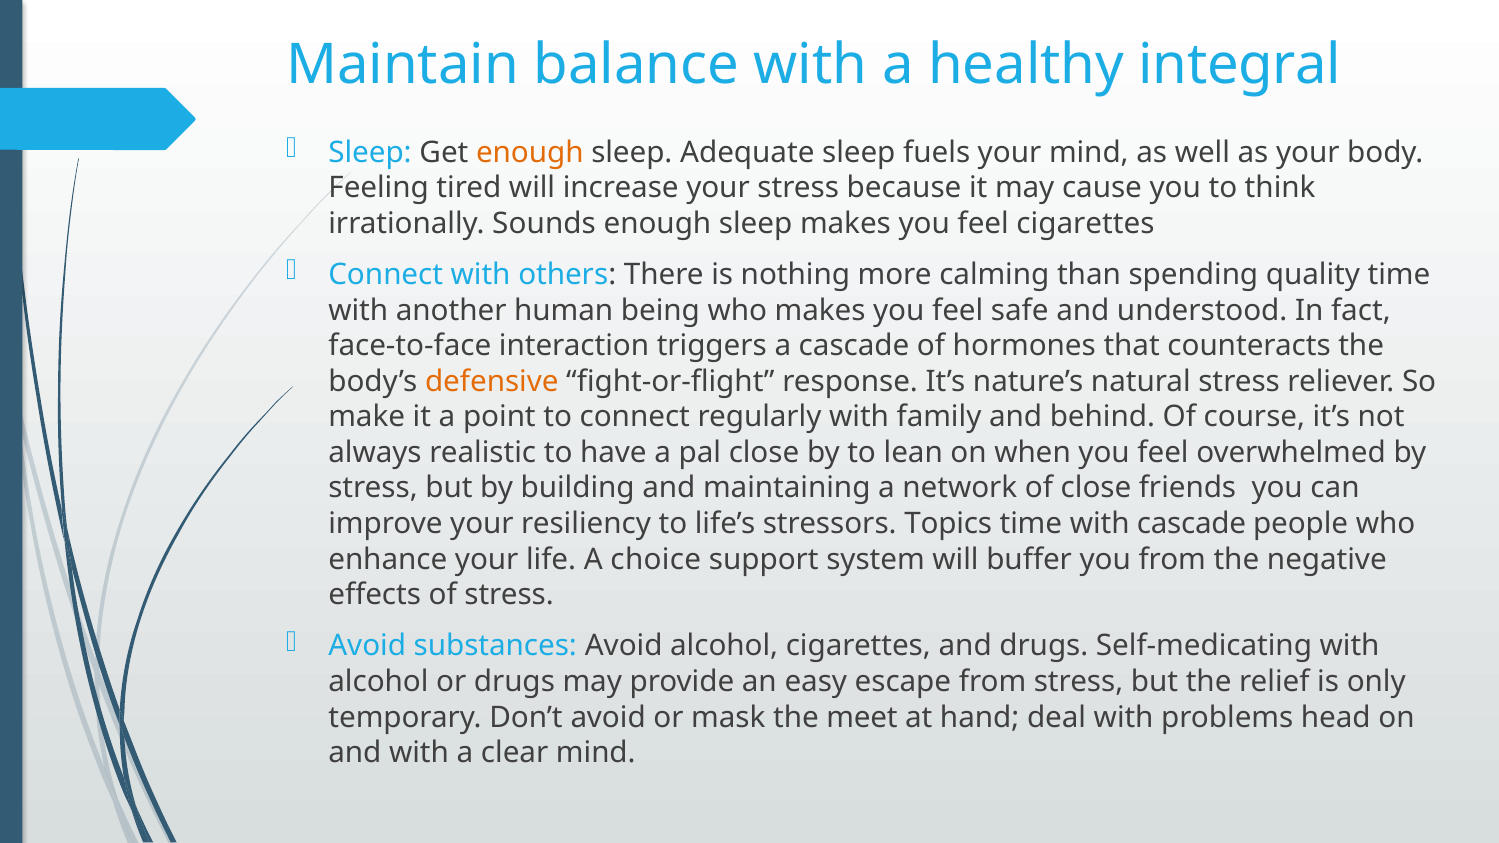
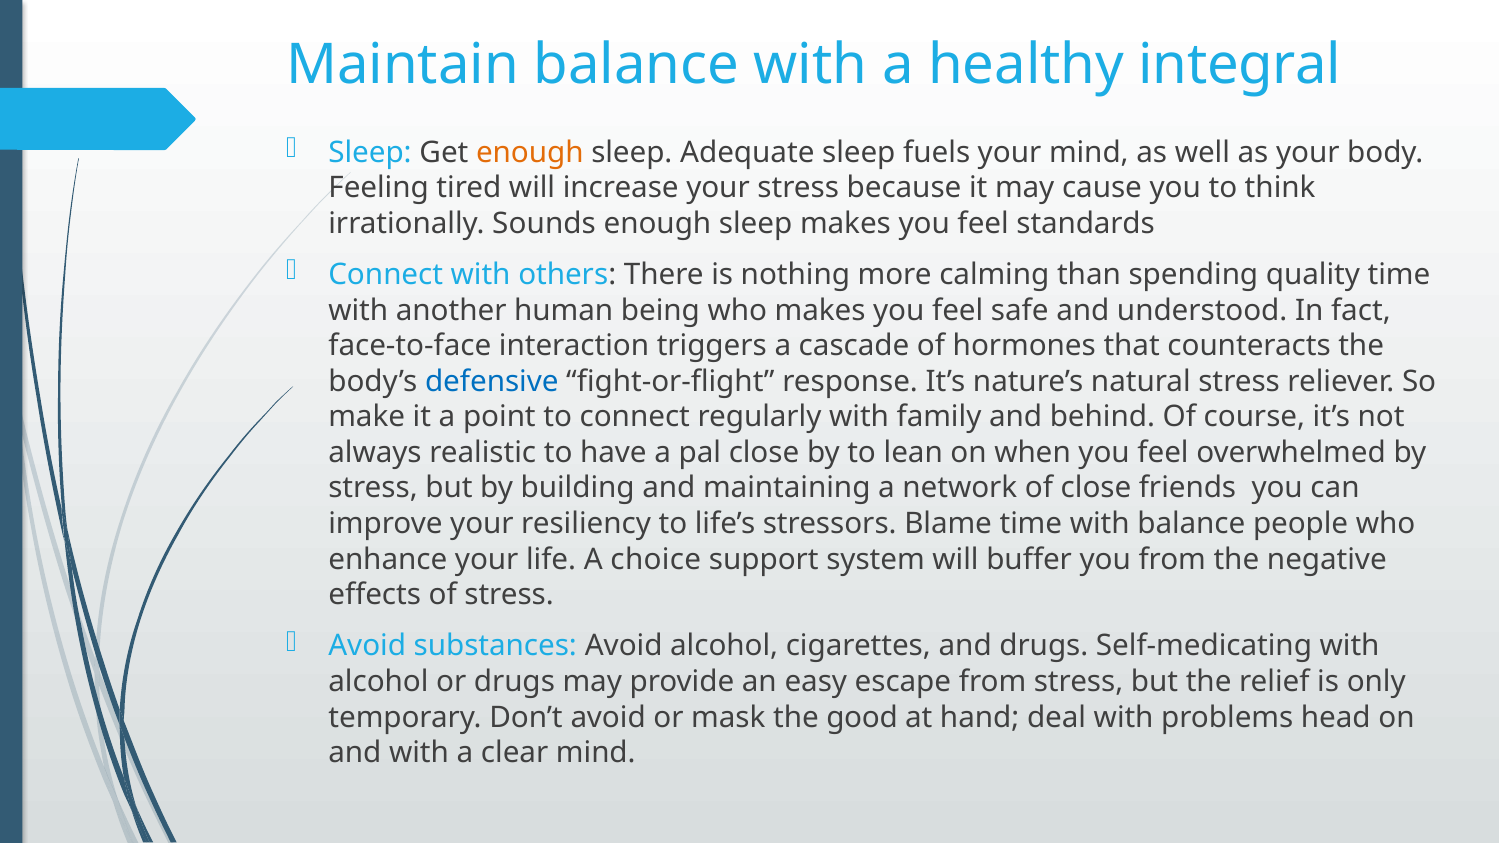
feel cigarettes: cigarettes -> standards
defensive colour: orange -> blue
Topics: Topics -> Blame
with cascade: cascade -> balance
meet: meet -> good
